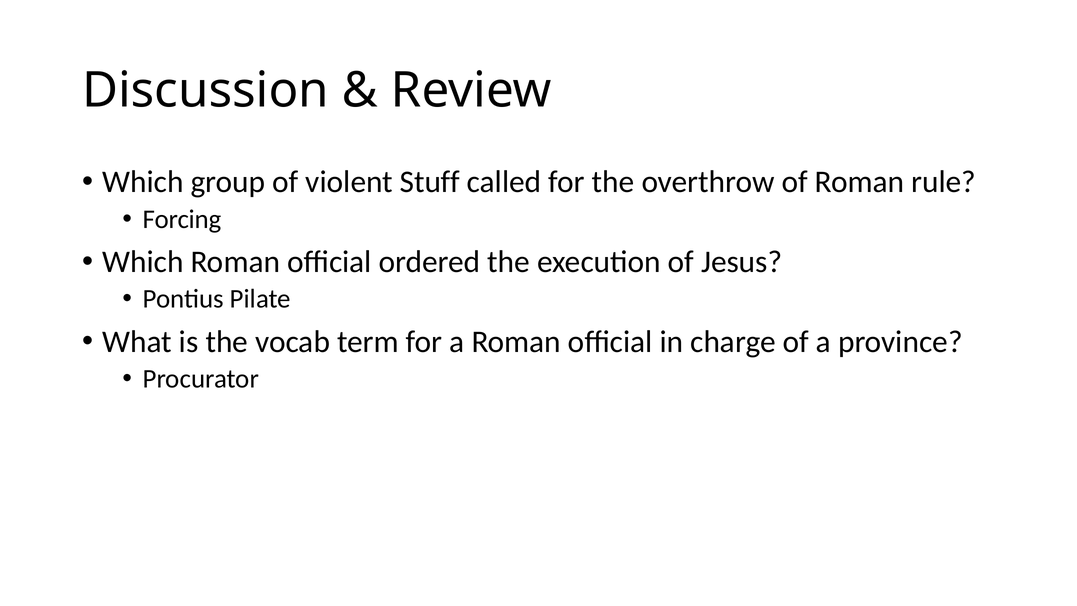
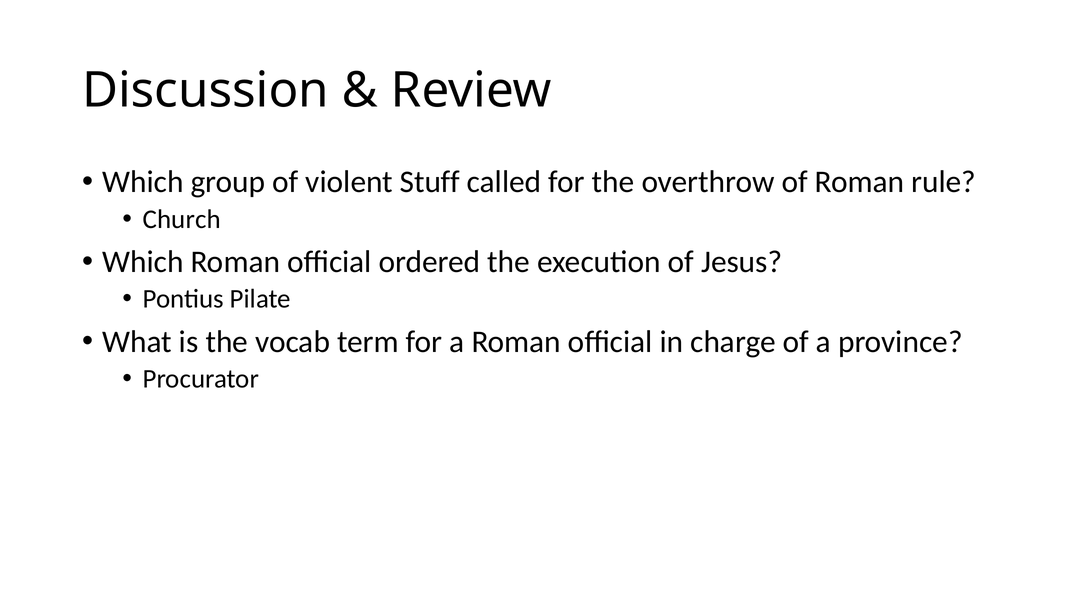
Forcing: Forcing -> Church
